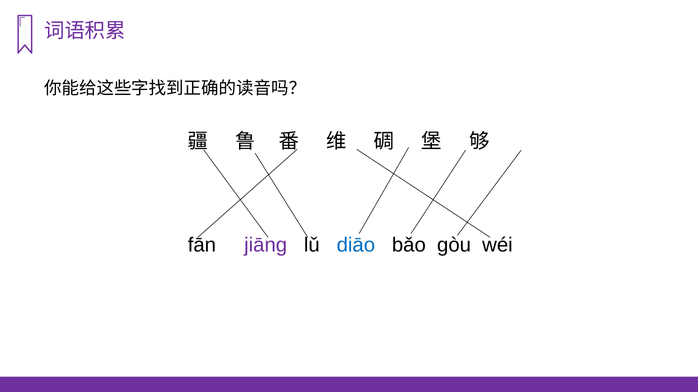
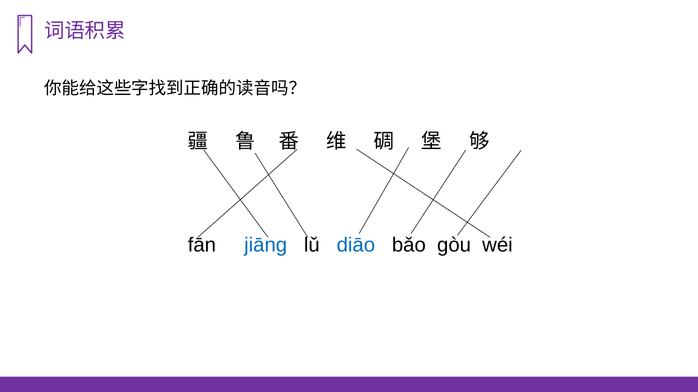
jiānɡ colour: purple -> blue
